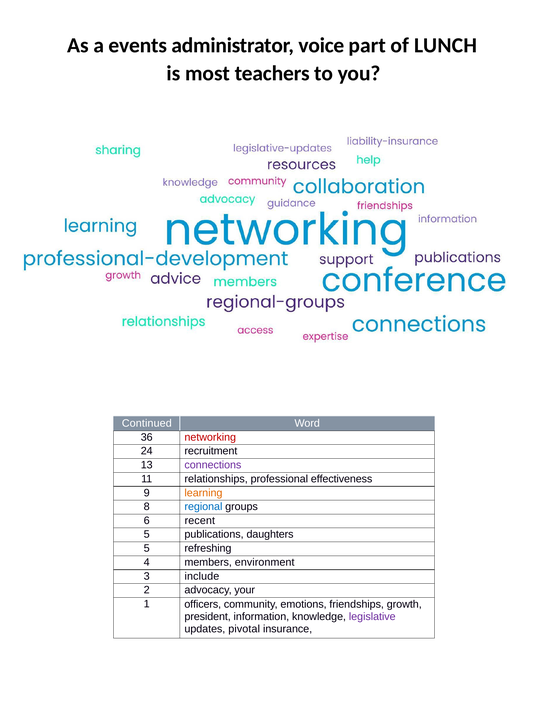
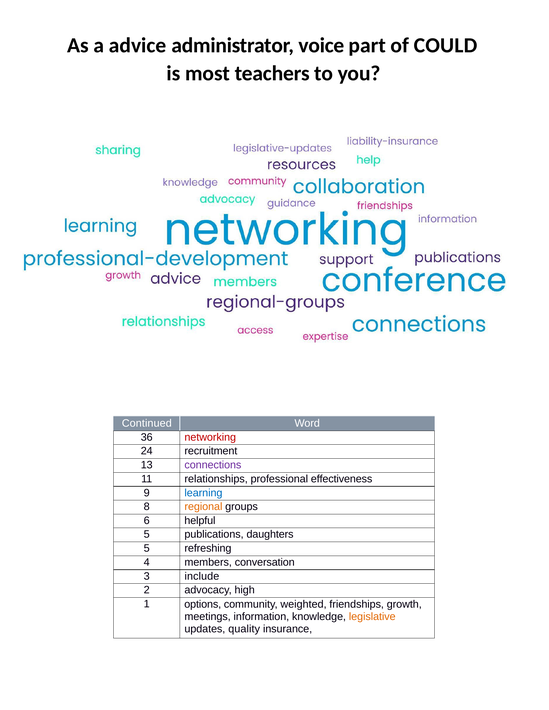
events: events -> advice
LUNCH: LUNCH -> COULD
learning colour: orange -> blue
regional colour: blue -> orange
recent: recent -> helpful
environment: environment -> conversation
your: your -> high
officers: officers -> options
emotions: emotions -> weighted
president: president -> meetings
legislative colour: purple -> orange
pivotal: pivotal -> quality
